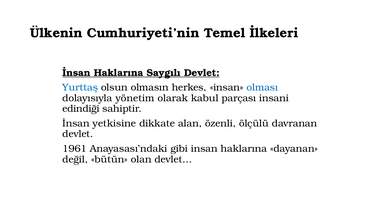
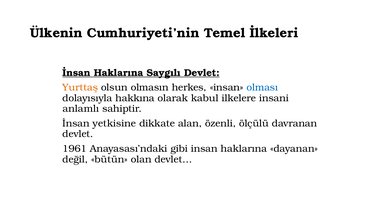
Yurttaş colour: blue -> orange
yönetim: yönetim -> hakkına
parçası: parçası -> ilkelere
edindiği: edindiği -> anlamlı
